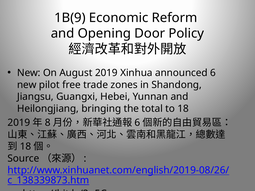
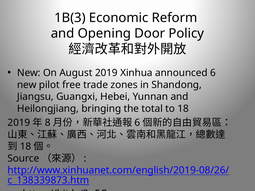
1B(9: 1B(9 -> 1B(3
